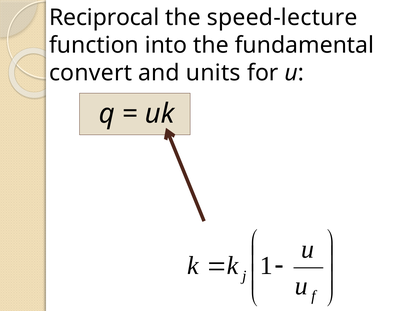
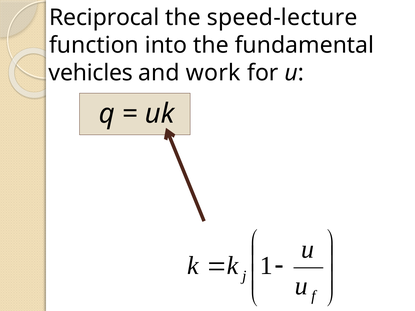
convert: convert -> vehicles
units: units -> work
